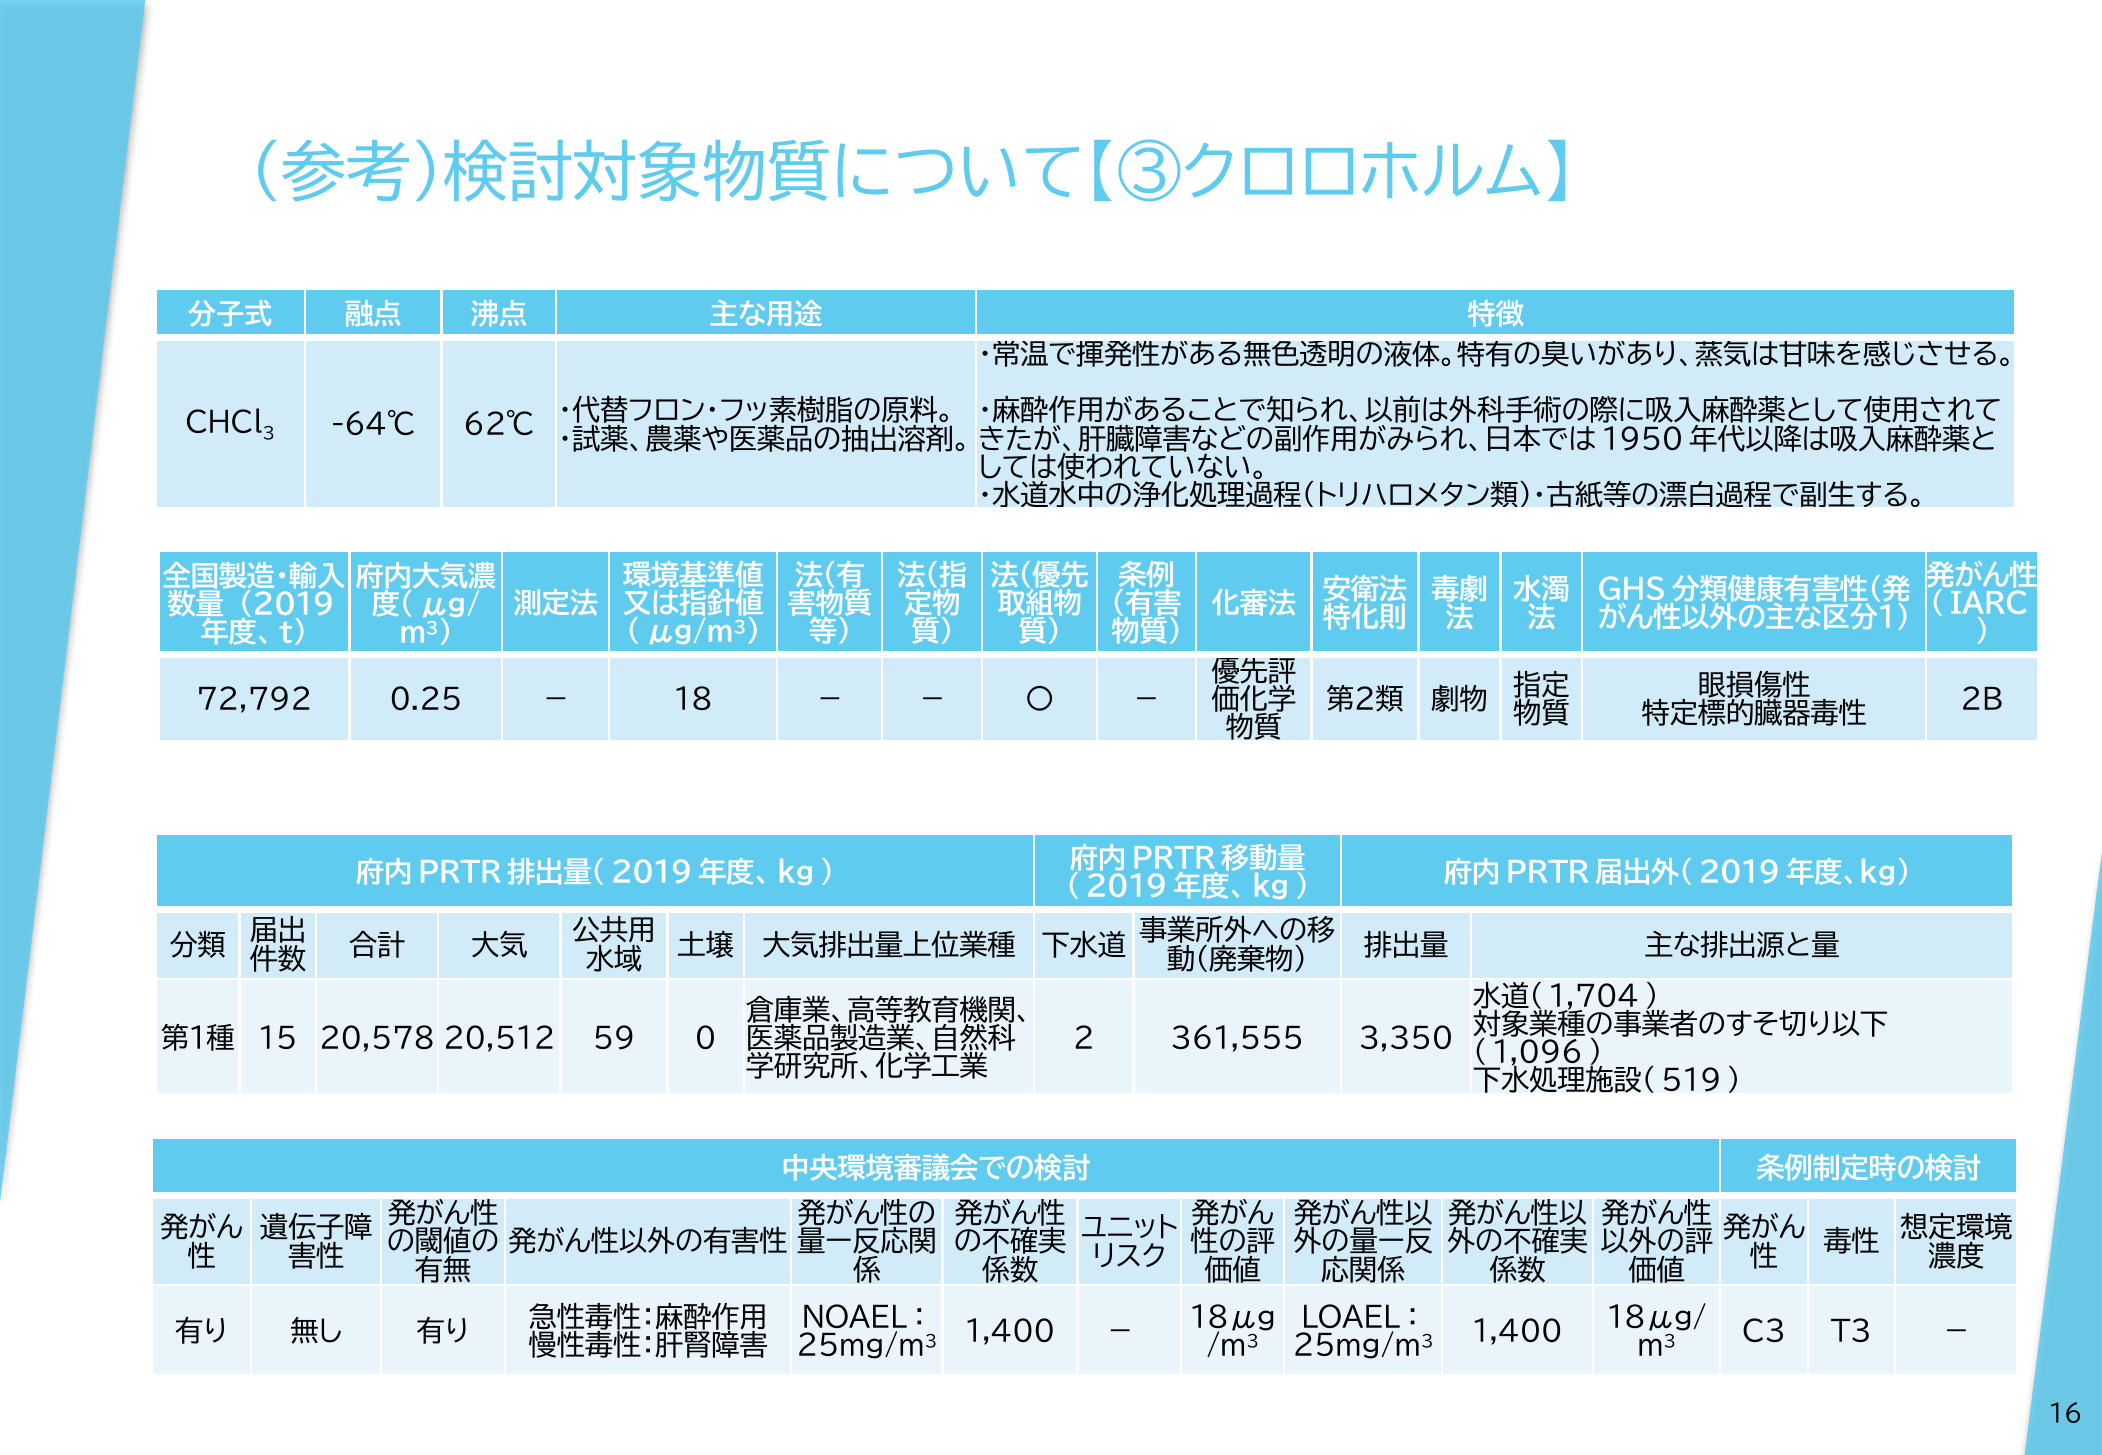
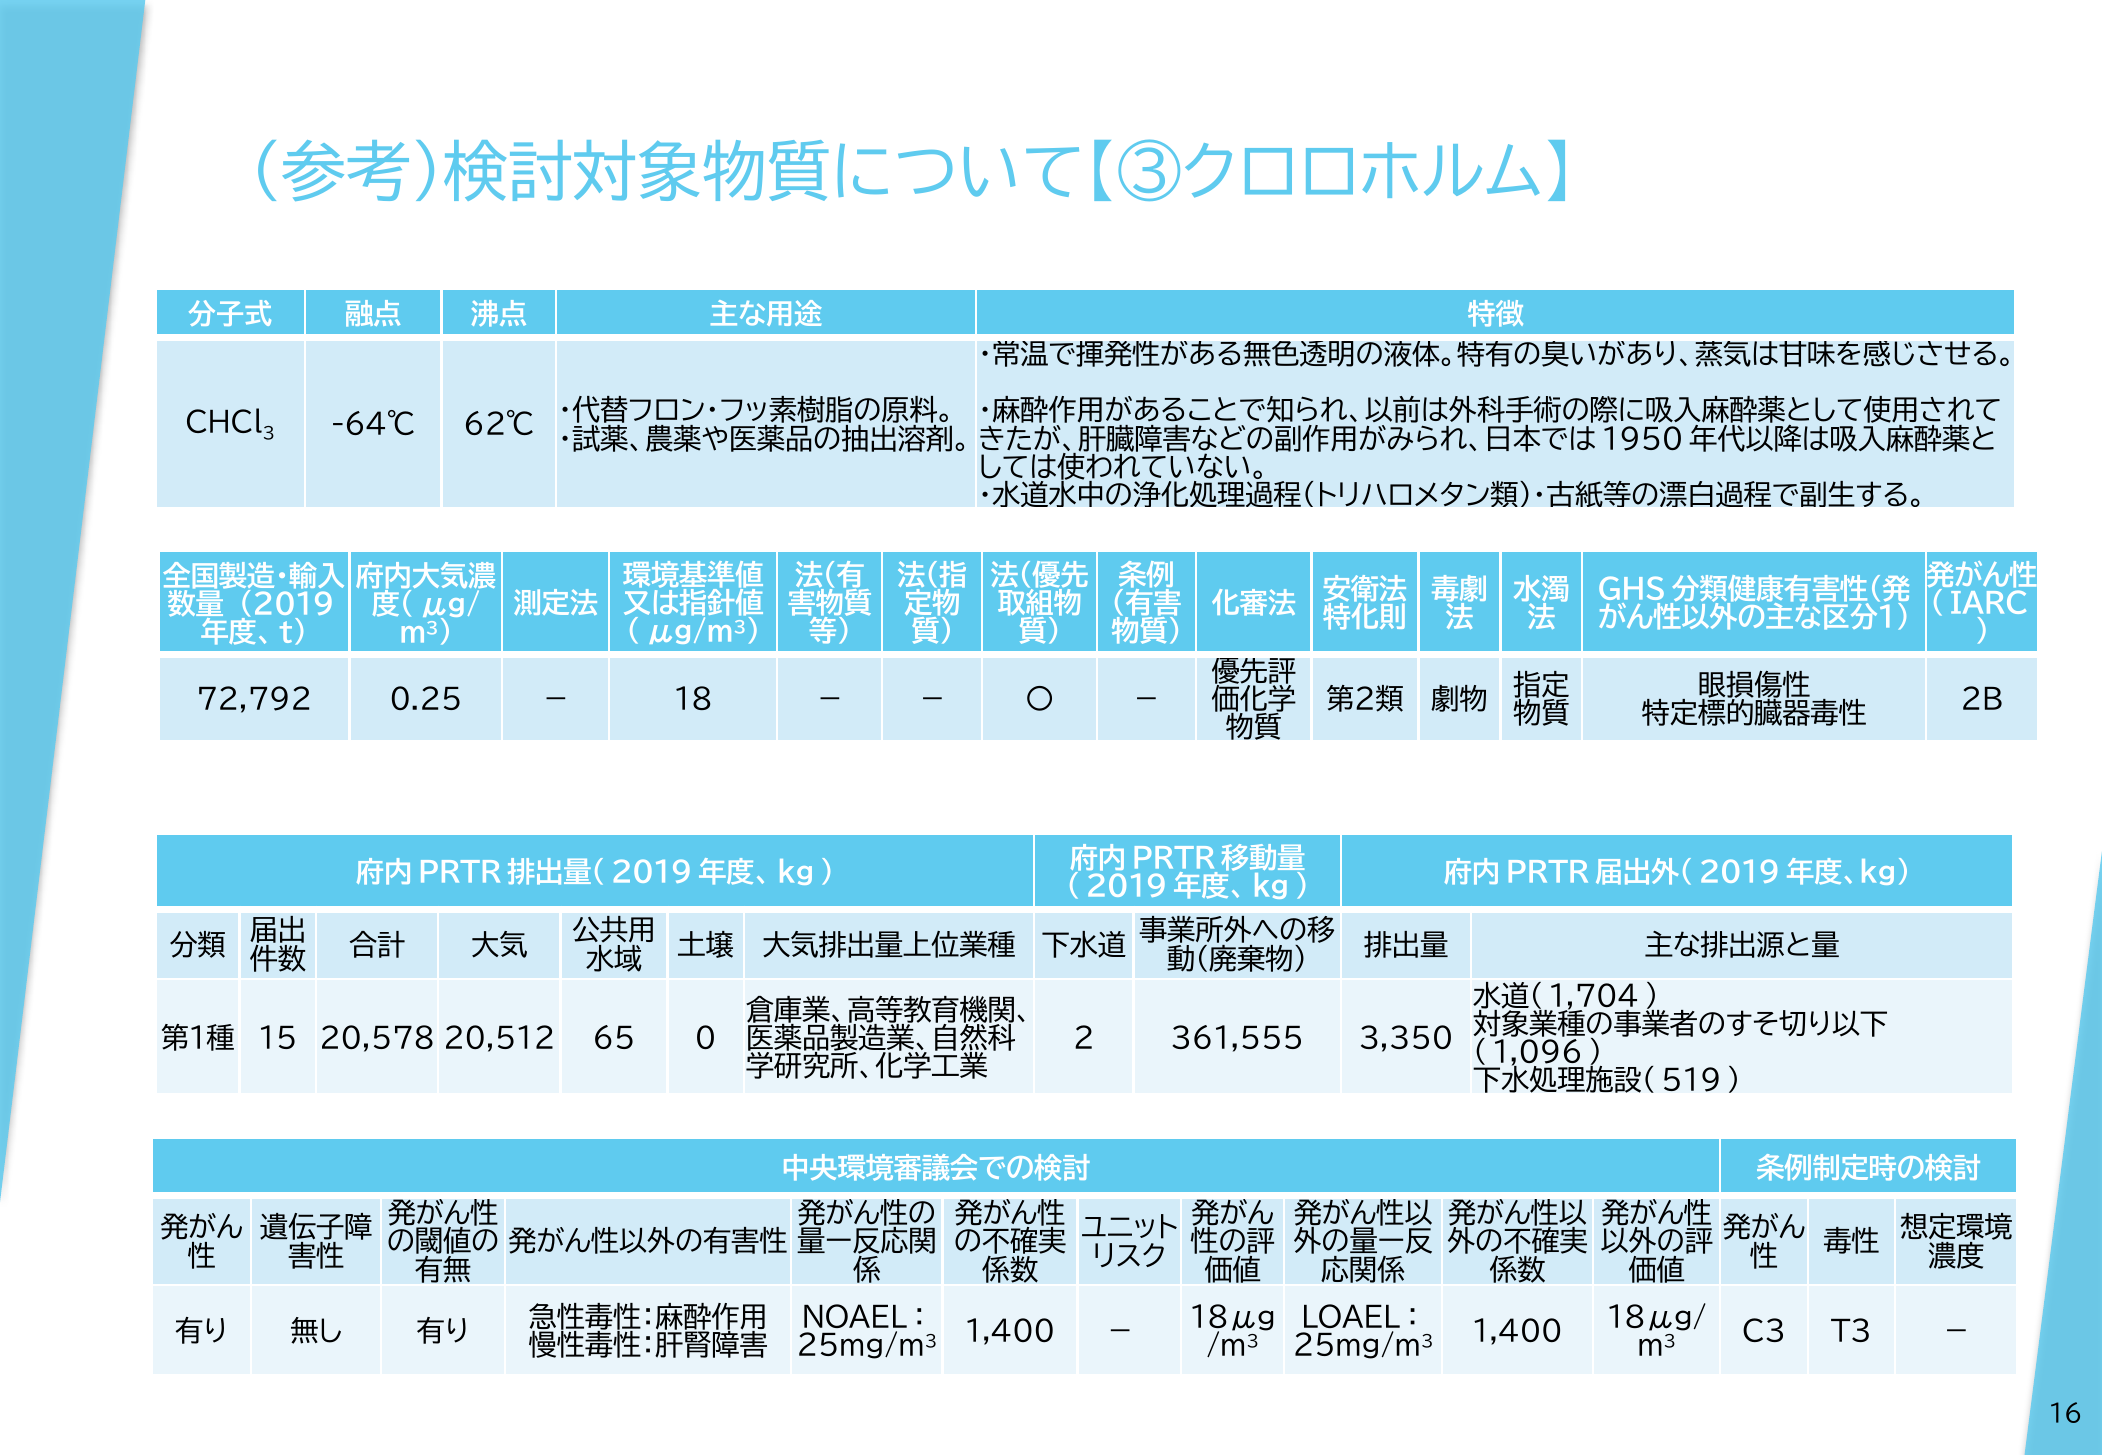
59: 59 -> 65
